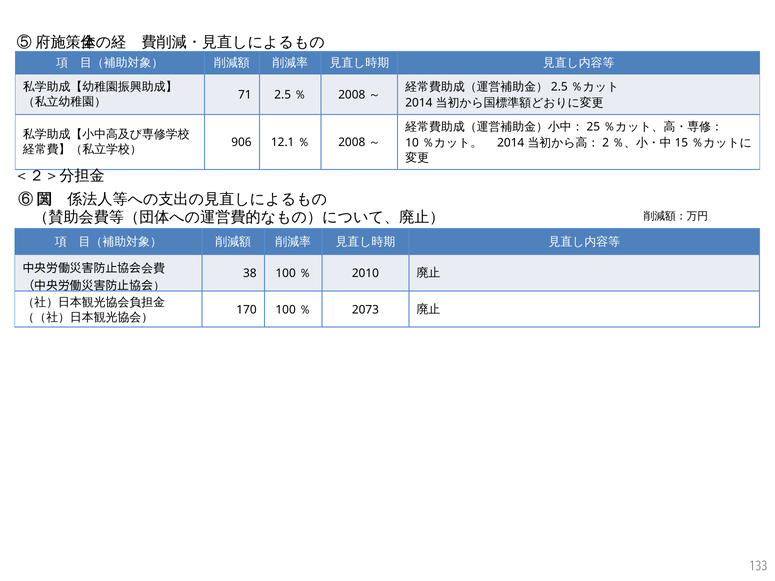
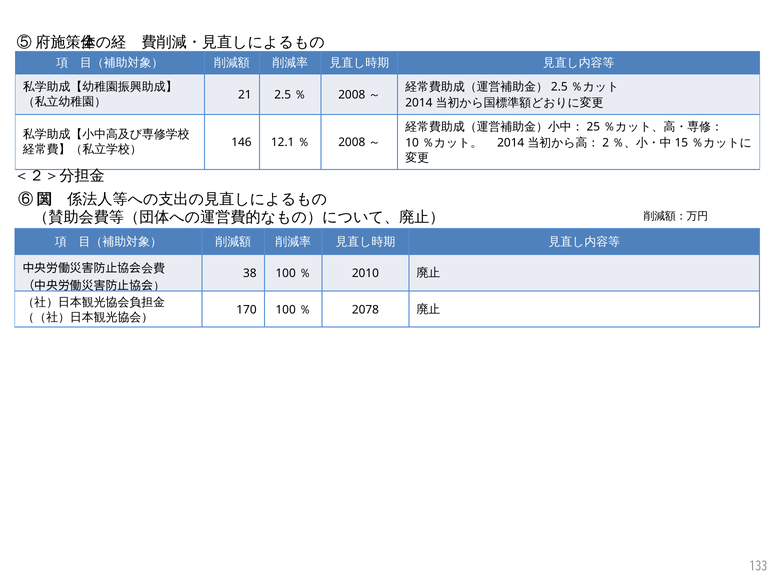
71: 71 -> 21
906: 906 -> 146
2073: 2073 -> 2078
